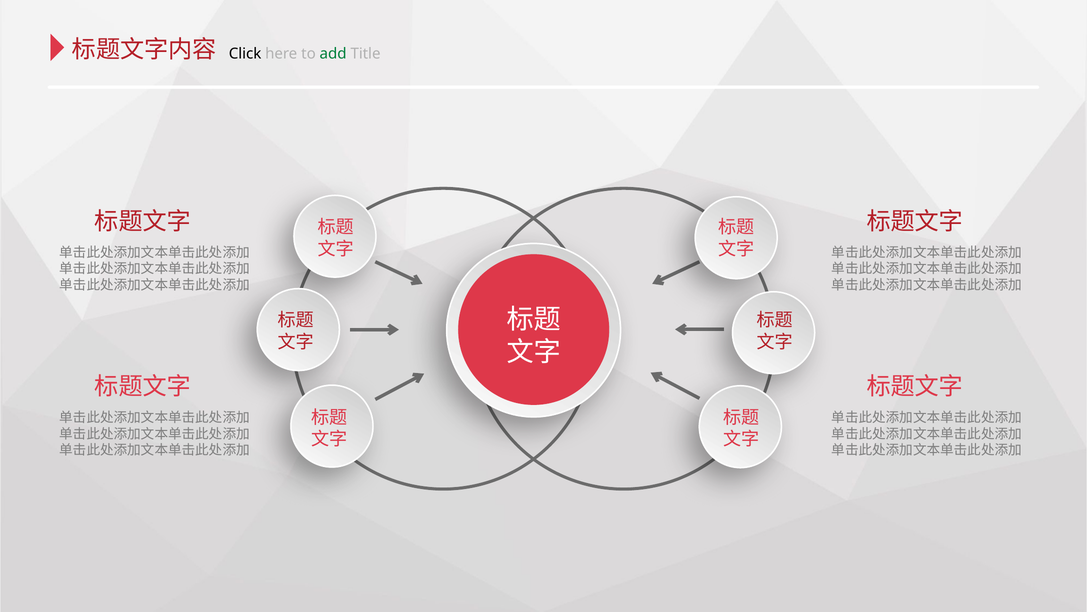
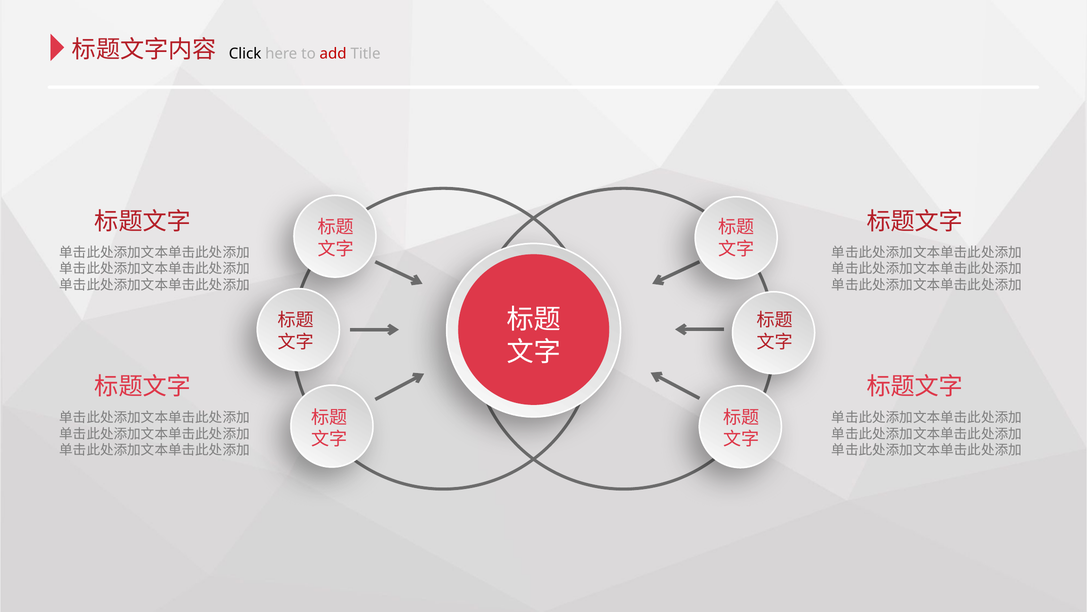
add colour: green -> red
